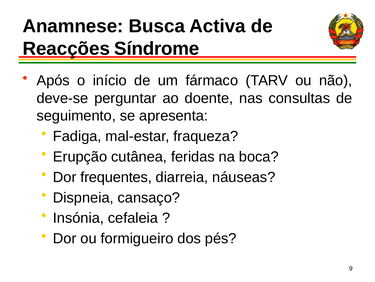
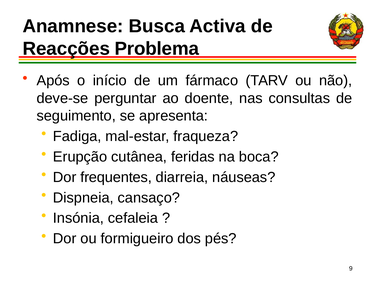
Síndrome: Síndrome -> Problema
